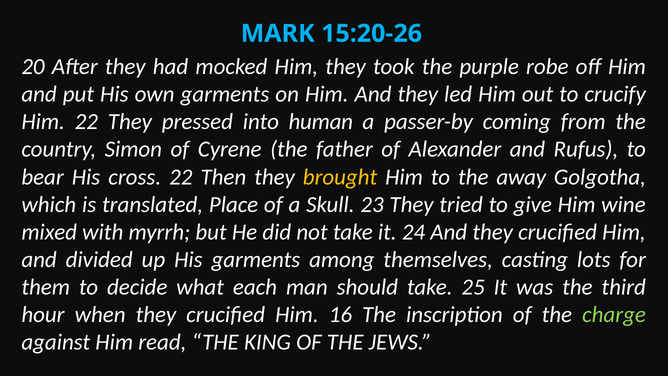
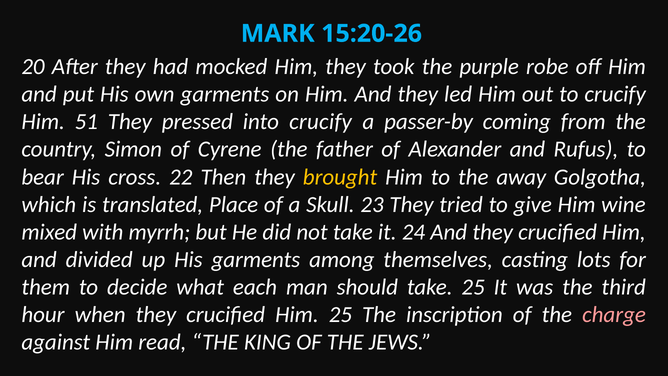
Him 22: 22 -> 51
into human: human -> crucify
Him 16: 16 -> 25
charge colour: light green -> pink
